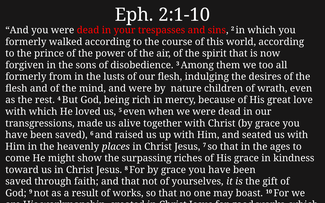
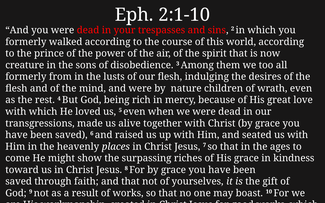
forgiven: forgiven -> creature
